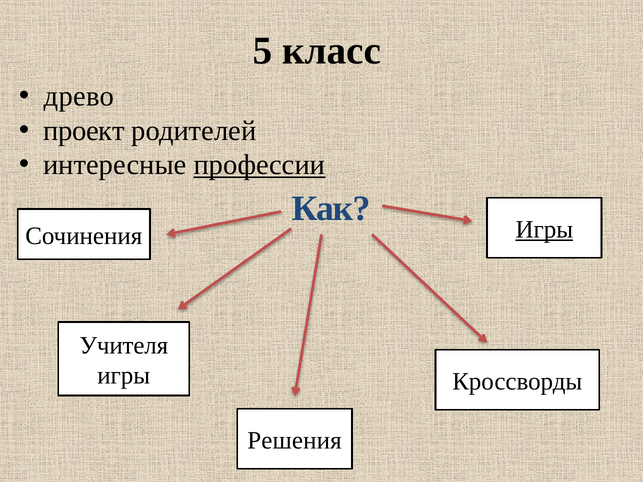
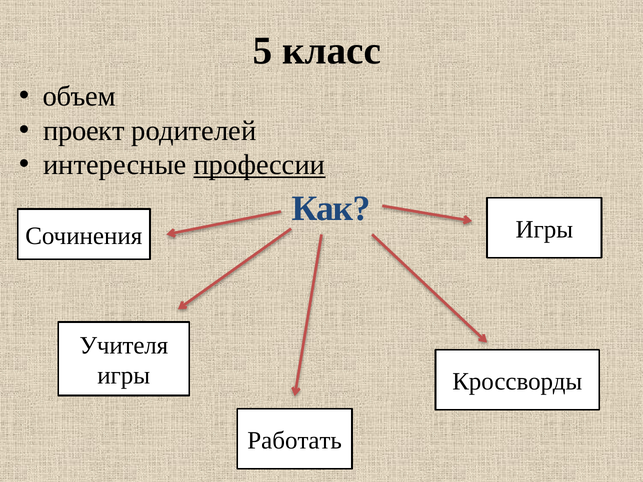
древо: древо -> объем
Игры at (544, 230) underline: present -> none
Решения: Решения -> Работать
